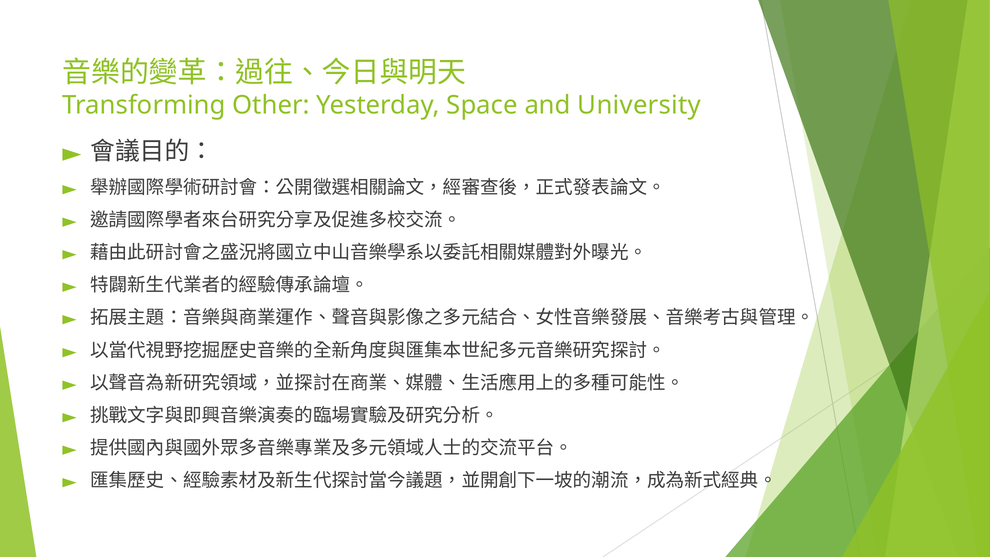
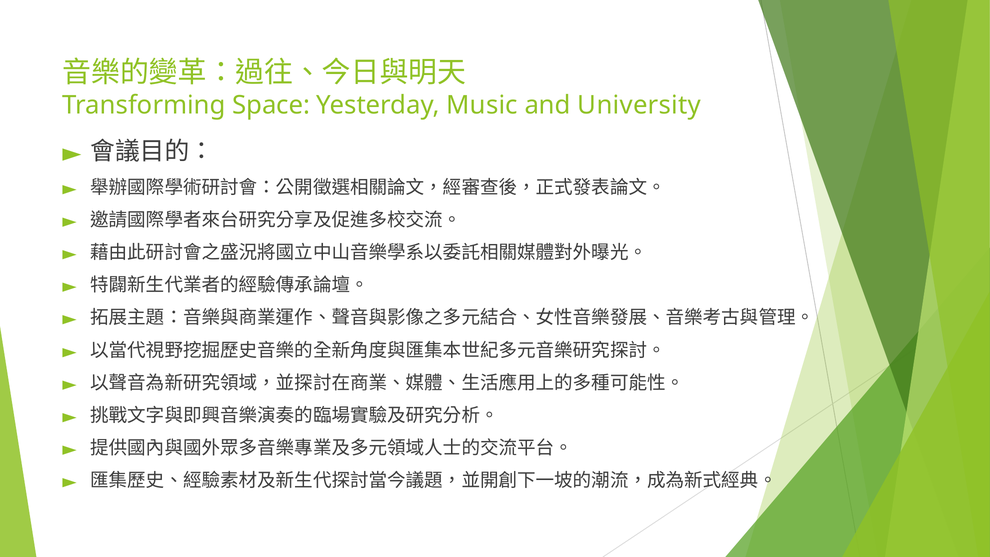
Other: Other -> Space
Space: Space -> Music
